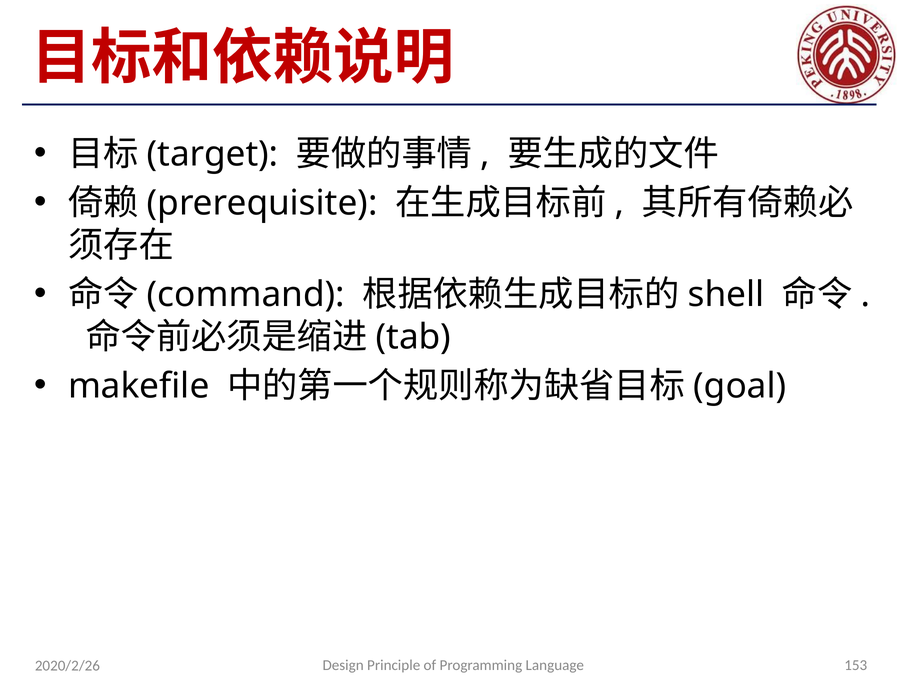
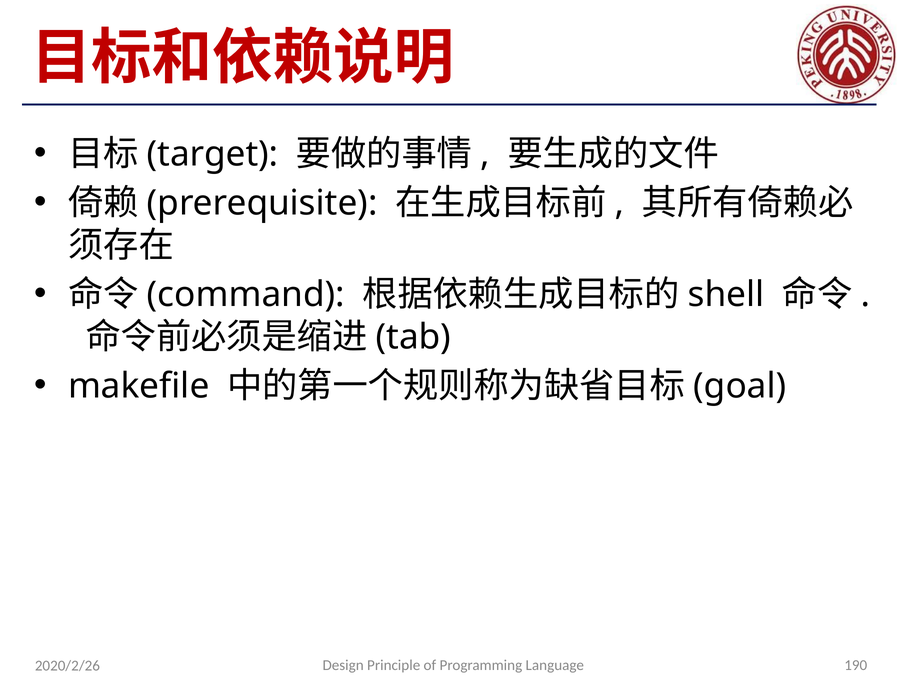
153: 153 -> 190
